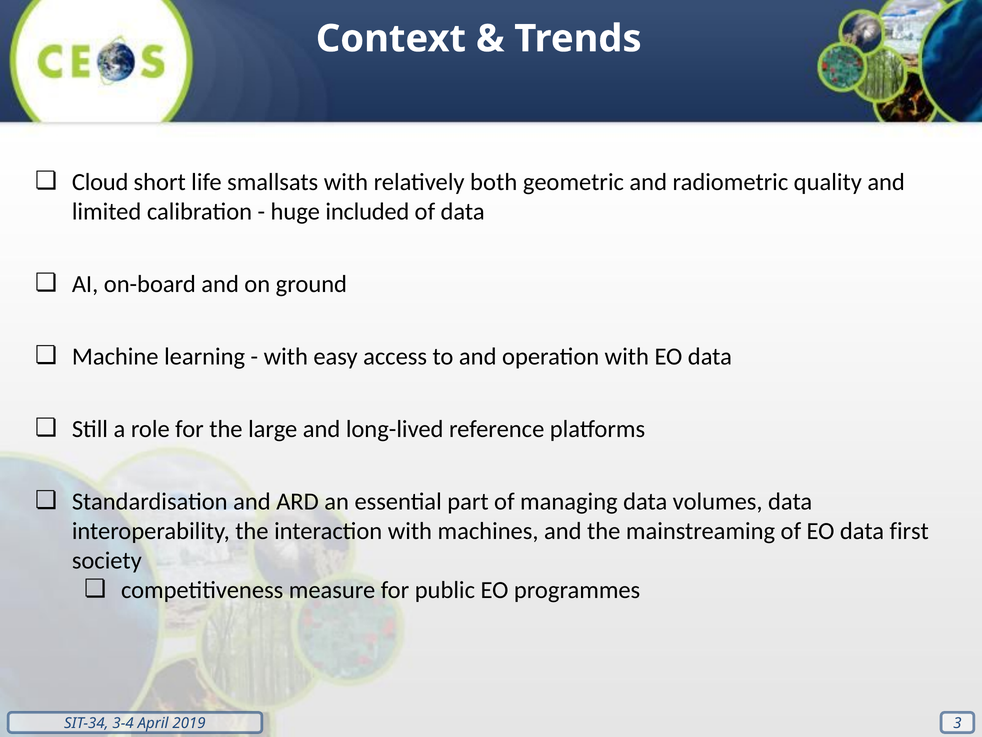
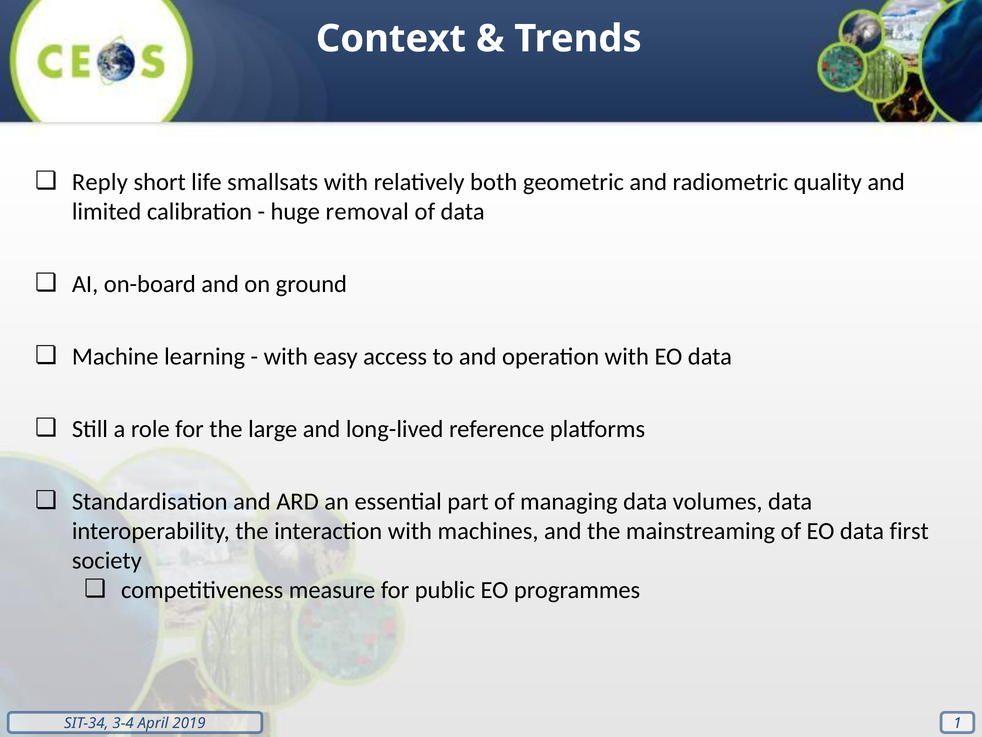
Cloud: Cloud -> Reply
included: included -> removal
3: 3 -> 1
